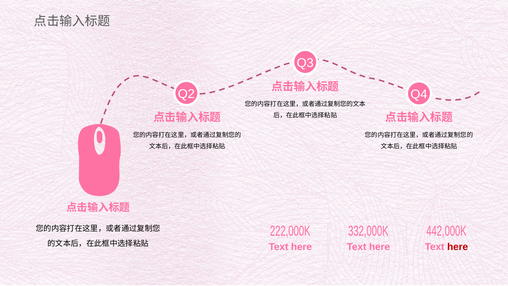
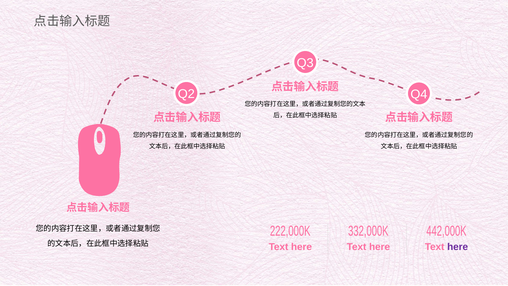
here at (458, 247) colour: red -> purple
